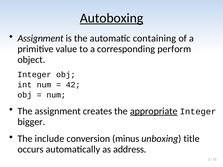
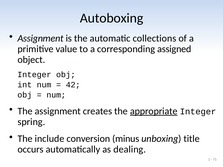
Autoboxing underline: present -> none
containing: containing -> collections
perform: perform -> assigned
bigger: bigger -> spring
address: address -> dealing
